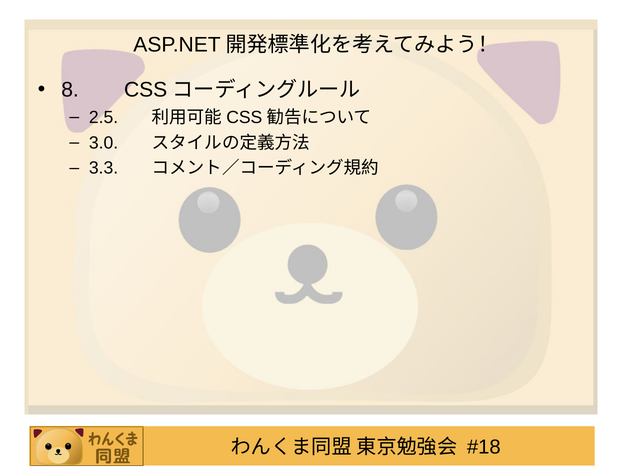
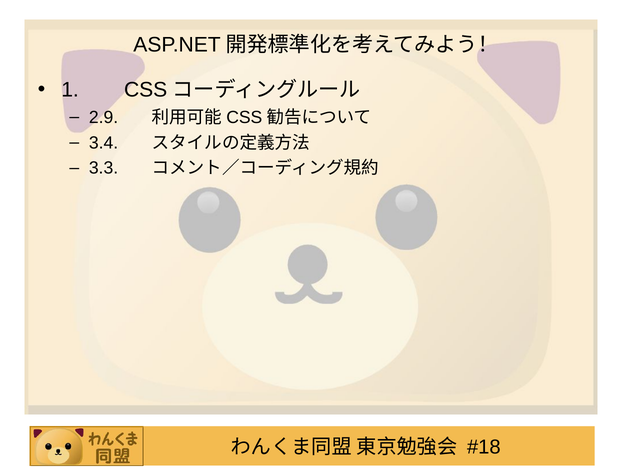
8: 8 -> 1
2.5: 2.5 -> 2.9
3.0: 3.0 -> 3.4
